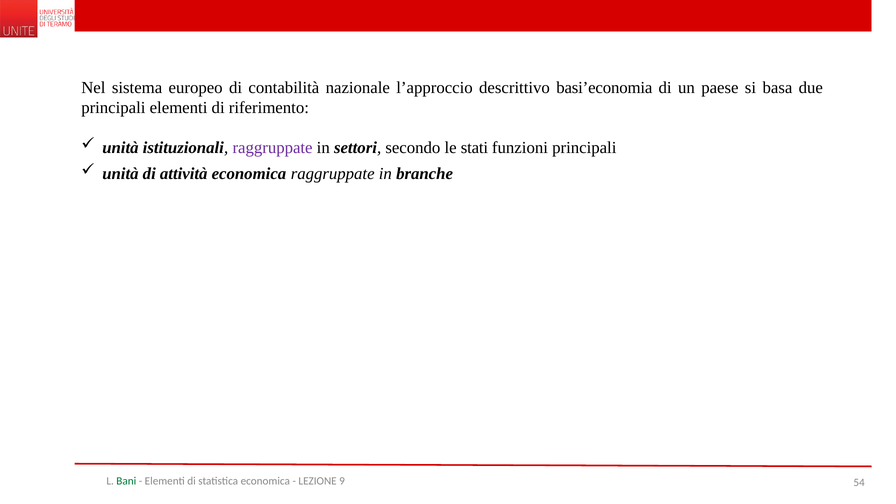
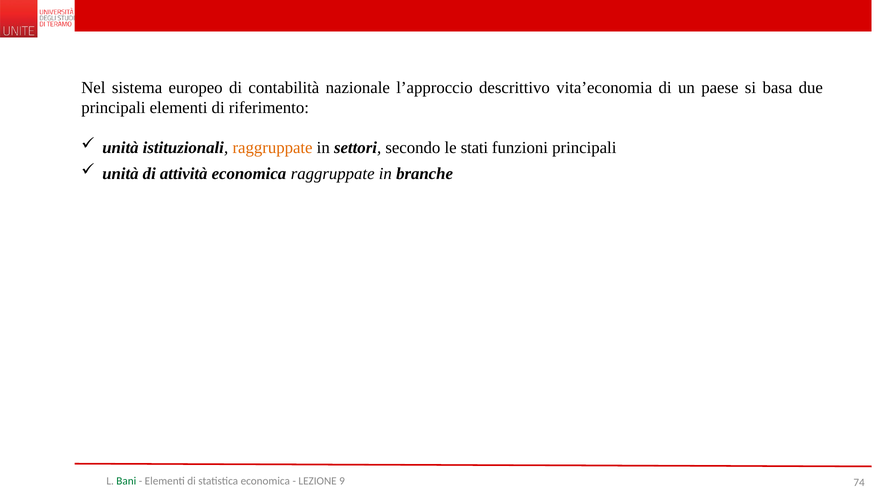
basi’economia: basi’economia -> vita’economia
raggruppate at (273, 148) colour: purple -> orange
54: 54 -> 74
